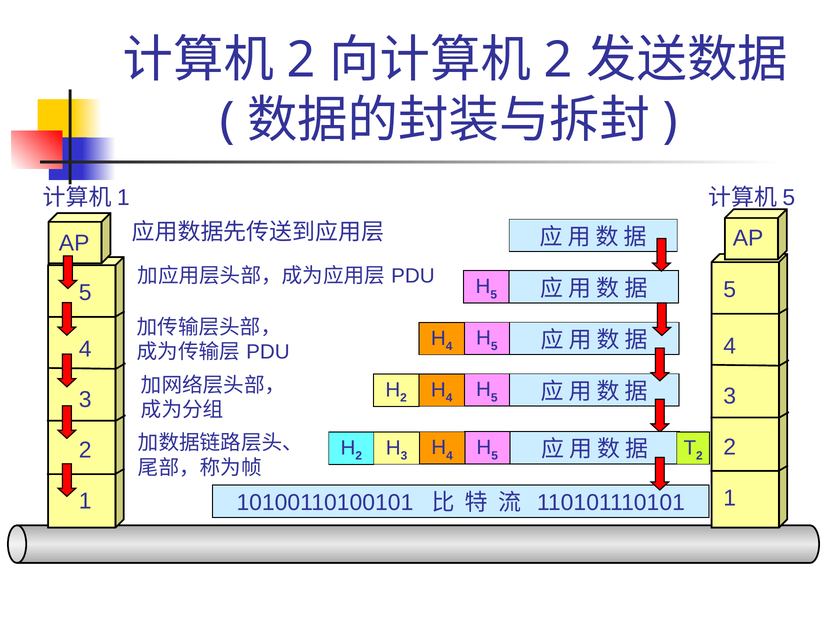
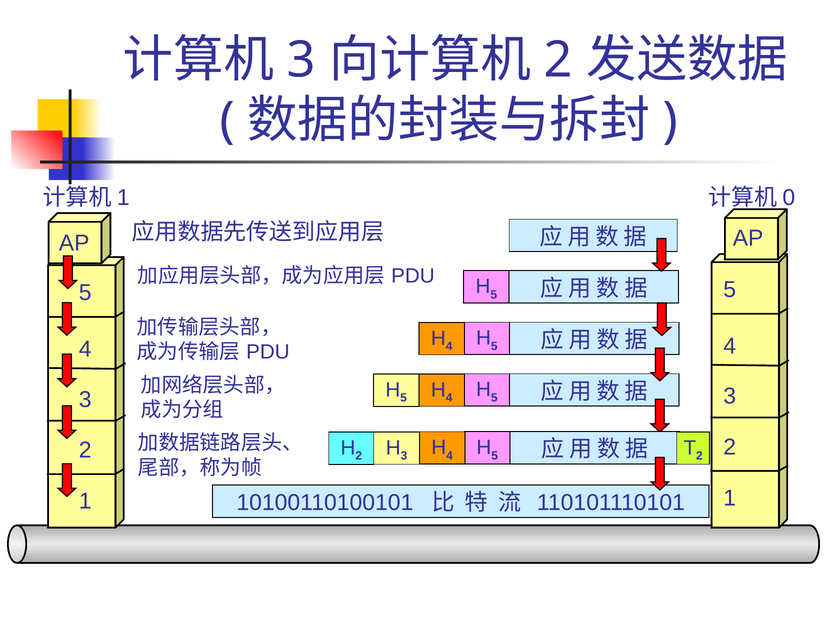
2 at (301, 60): 2 -> 3
5 at (789, 197): 5 -> 0
2 at (404, 398): 2 -> 5
